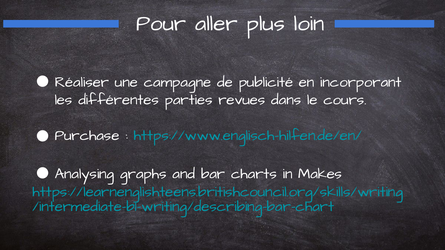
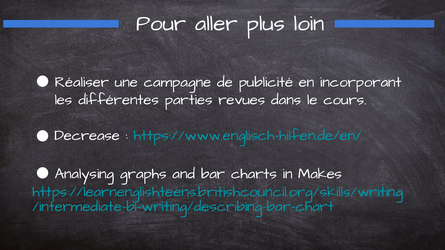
Purchase: Purchase -> Decrease
